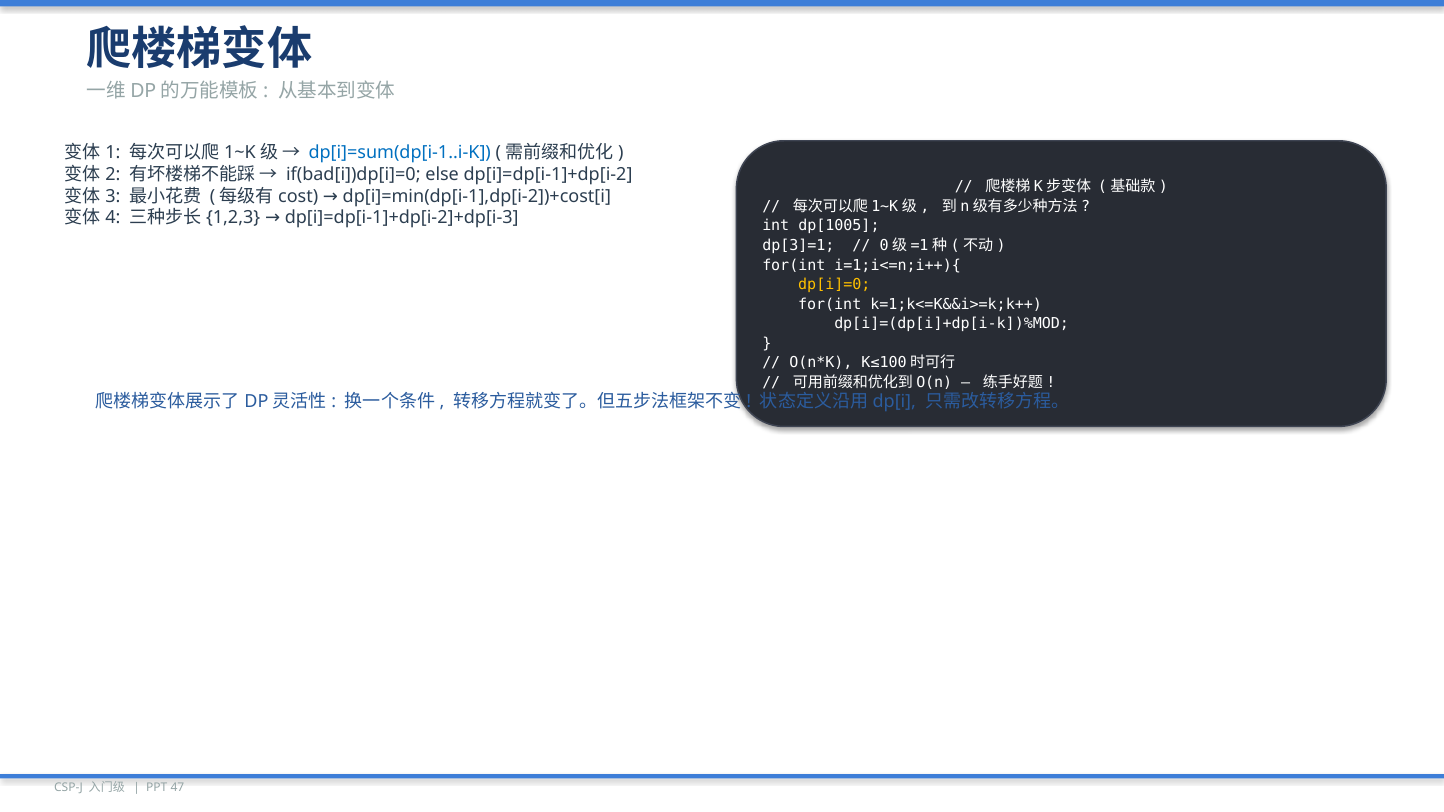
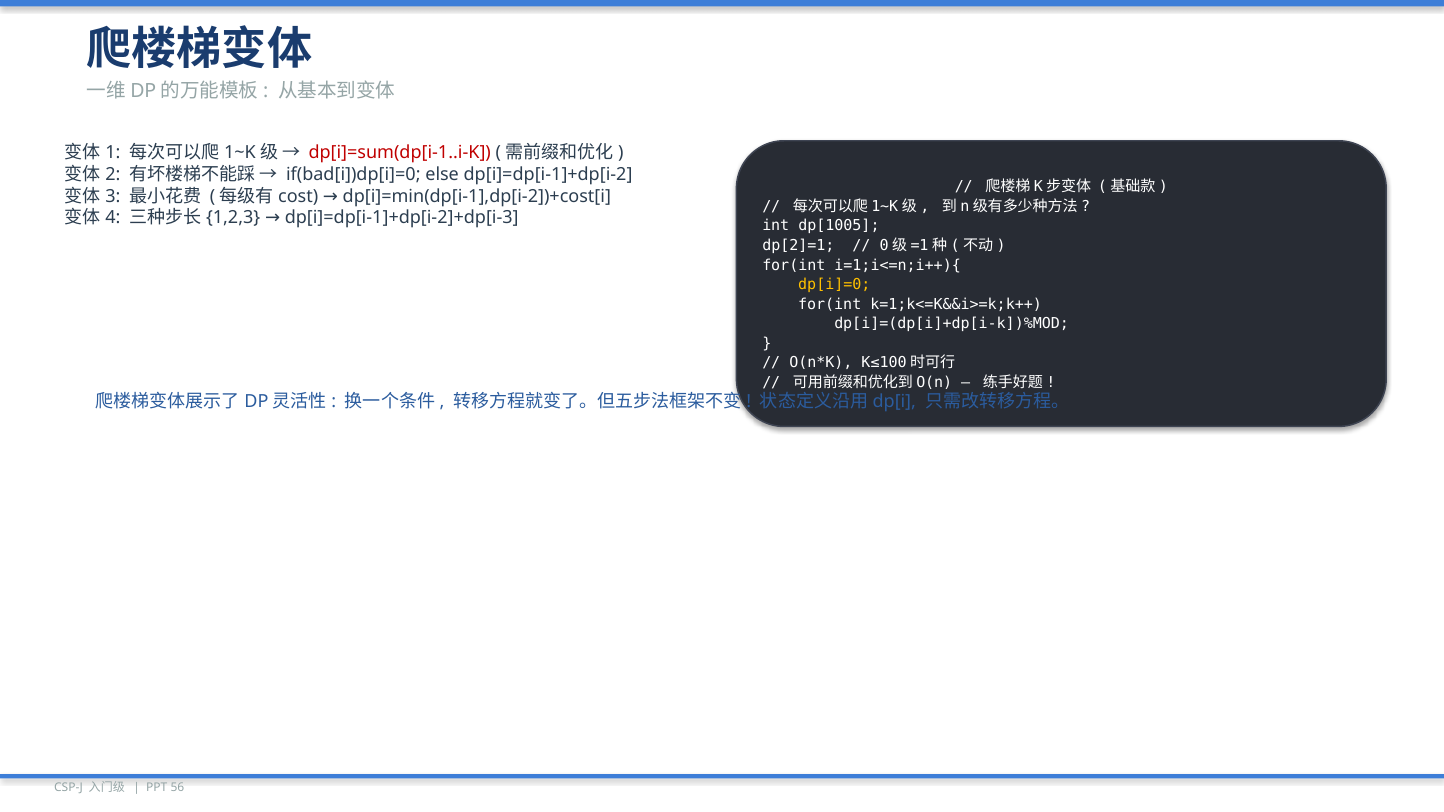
dp[i]=sum(dp[i-1..i-K colour: blue -> red
dp[3]=1: dp[3]=1 -> dp[2]=1
47: 47 -> 56
